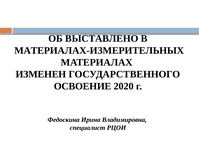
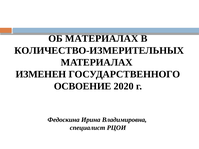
ОБ ВЫСТАВЛЕНО: ВЫСТАВЛЕНО -> МАТЕРИАЛАХ
МАТЕРИАЛАХ-ИЗМЕРИТЕЛЬНЫХ: МАТЕРИАЛАХ-ИЗМЕРИТЕЛЬНЫХ -> КОЛИЧЕСТВО-ИЗМЕРИТЕЛЬНЫХ
